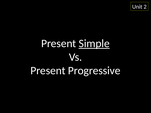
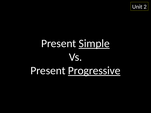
Progressive underline: none -> present
